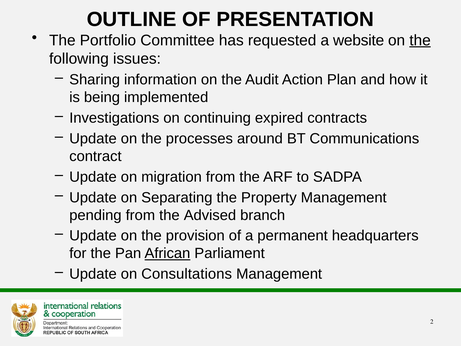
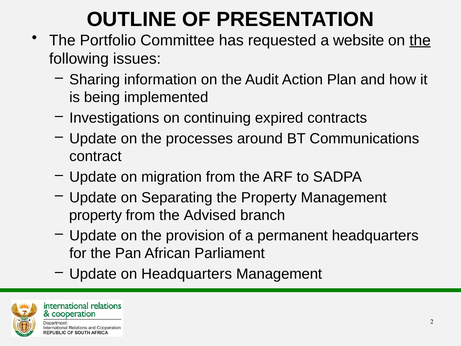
pending at (95, 215): pending -> property
African underline: present -> none
on Consultations: Consultations -> Headquarters
